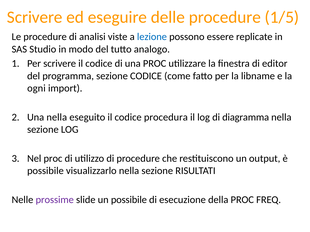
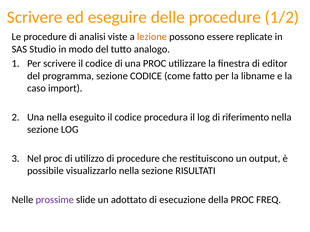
1/5: 1/5 -> 1/2
lezione colour: blue -> orange
ogni: ogni -> caso
diagramma: diagramma -> riferimento
un possibile: possibile -> adottato
